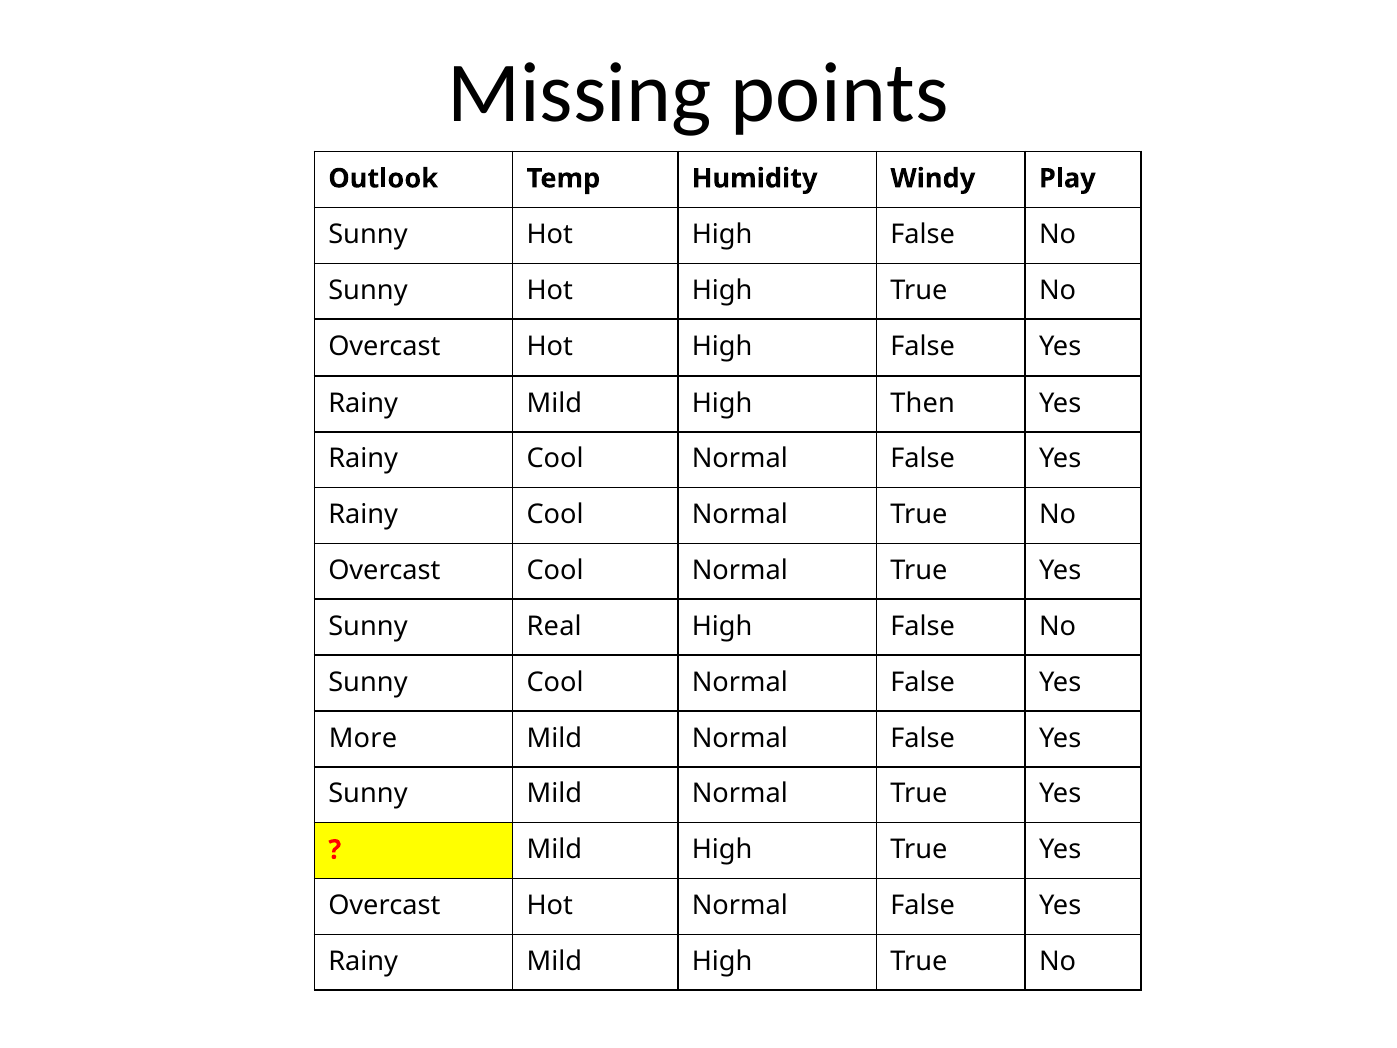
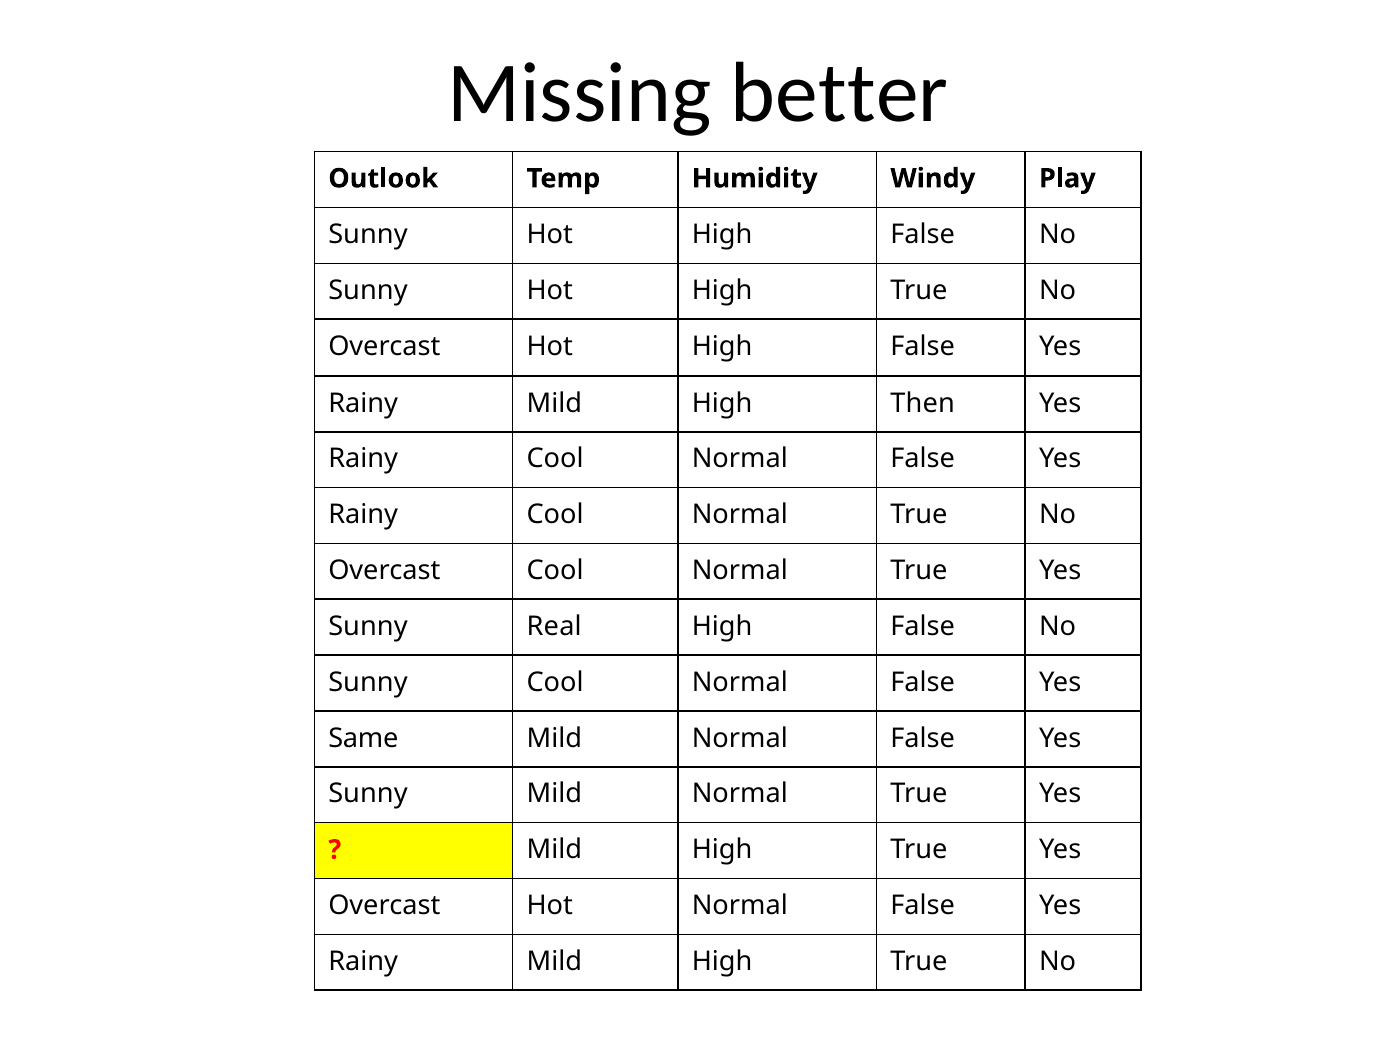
points: points -> better
More: More -> Same
